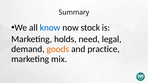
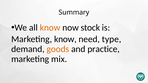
know at (50, 28) colour: blue -> orange
Marketing holds: holds -> know
legal: legal -> type
